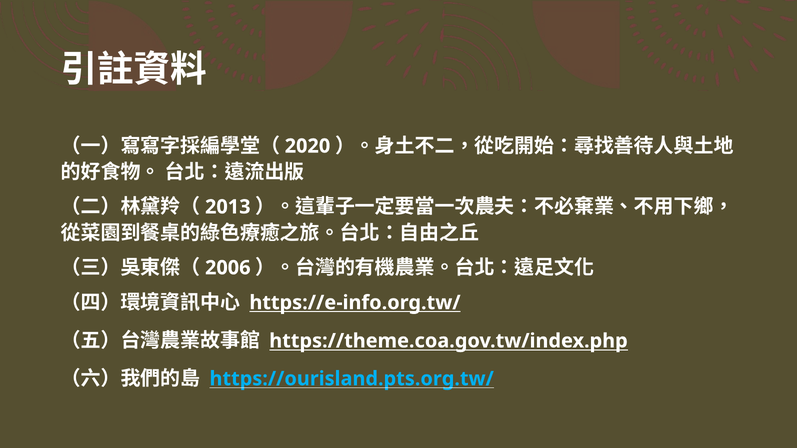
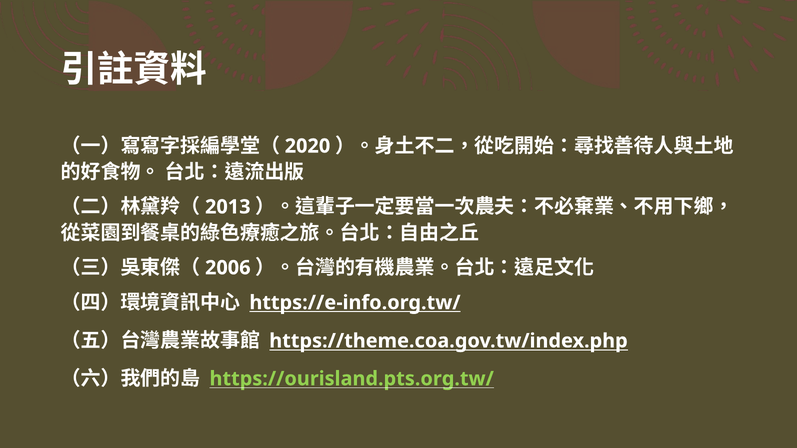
https://ourisland.pts.org.tw/ colour: light blue -> light green
